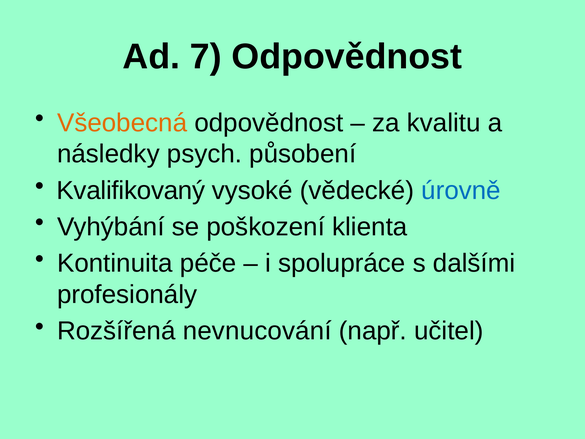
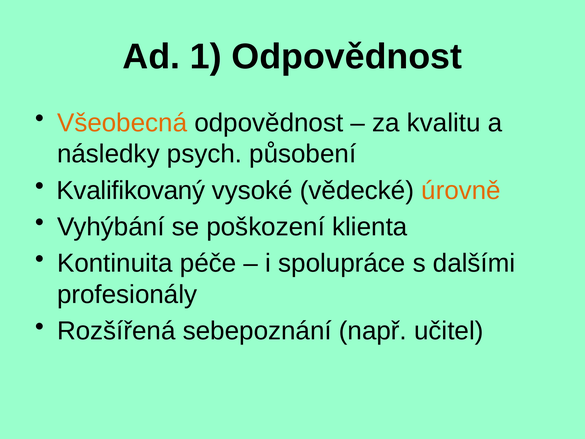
7: 7 -> 1
úrovně colour: blue -> orange
nevnucování: nevnucování -> sebepoznání
